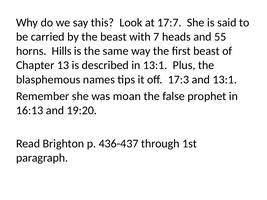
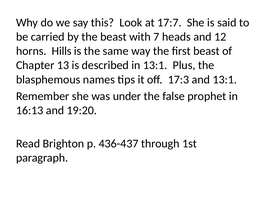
55: 55 -> 12
moan: moan -> under
